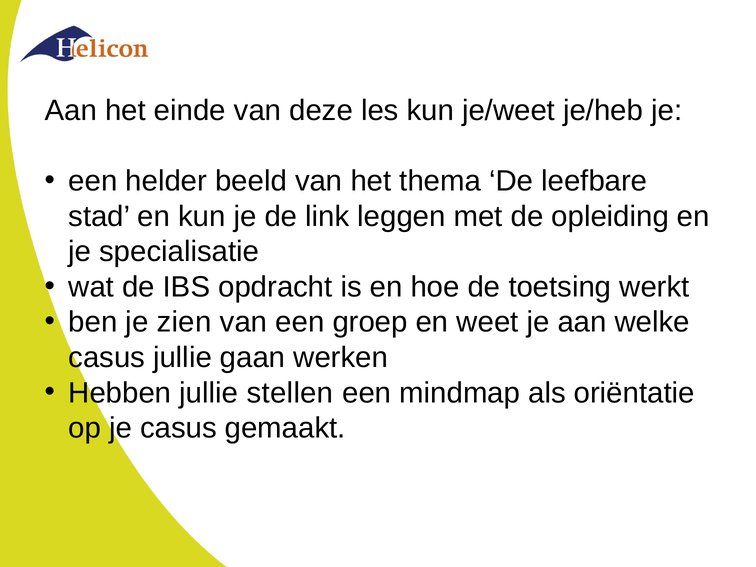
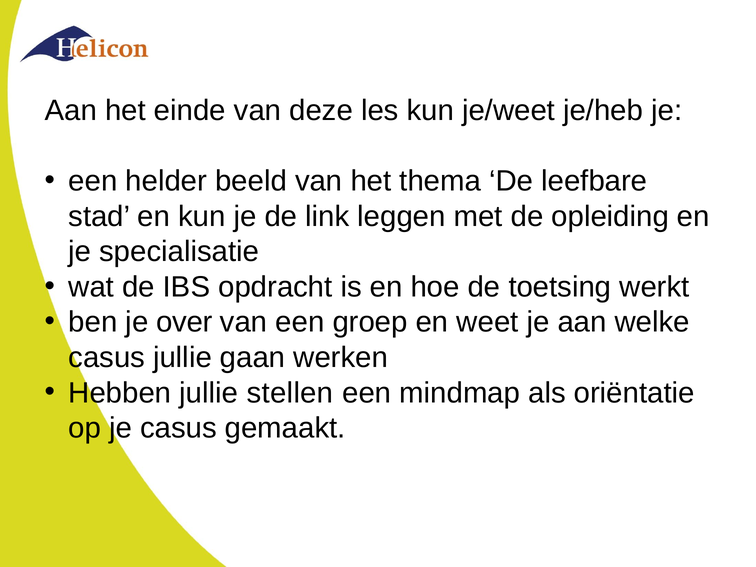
zien: zien -> over
